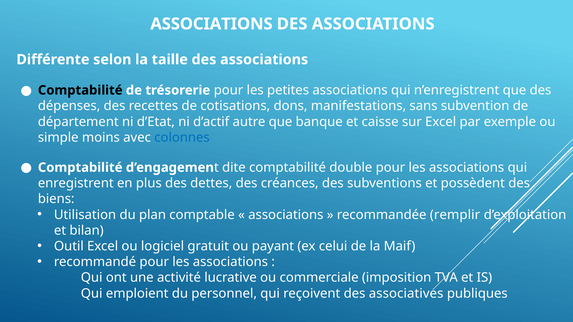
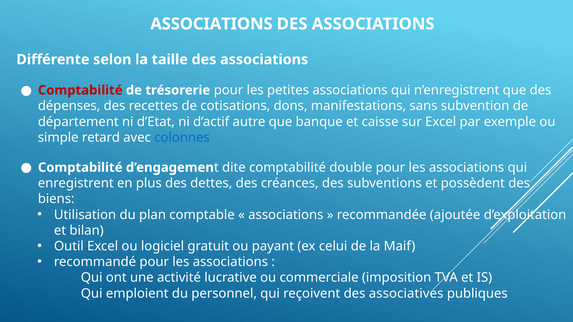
Comptabilité at (80, 90) colour: black -> red
moins: moins -> retard
remplir: remplir -> ajoutée
